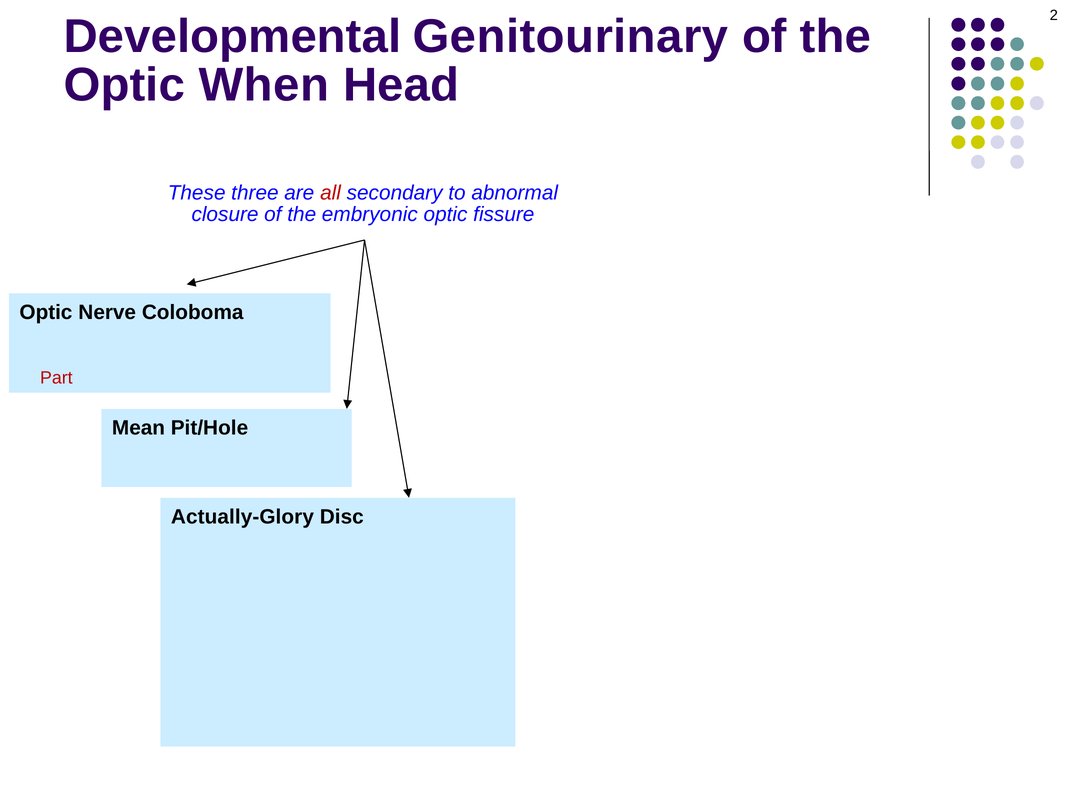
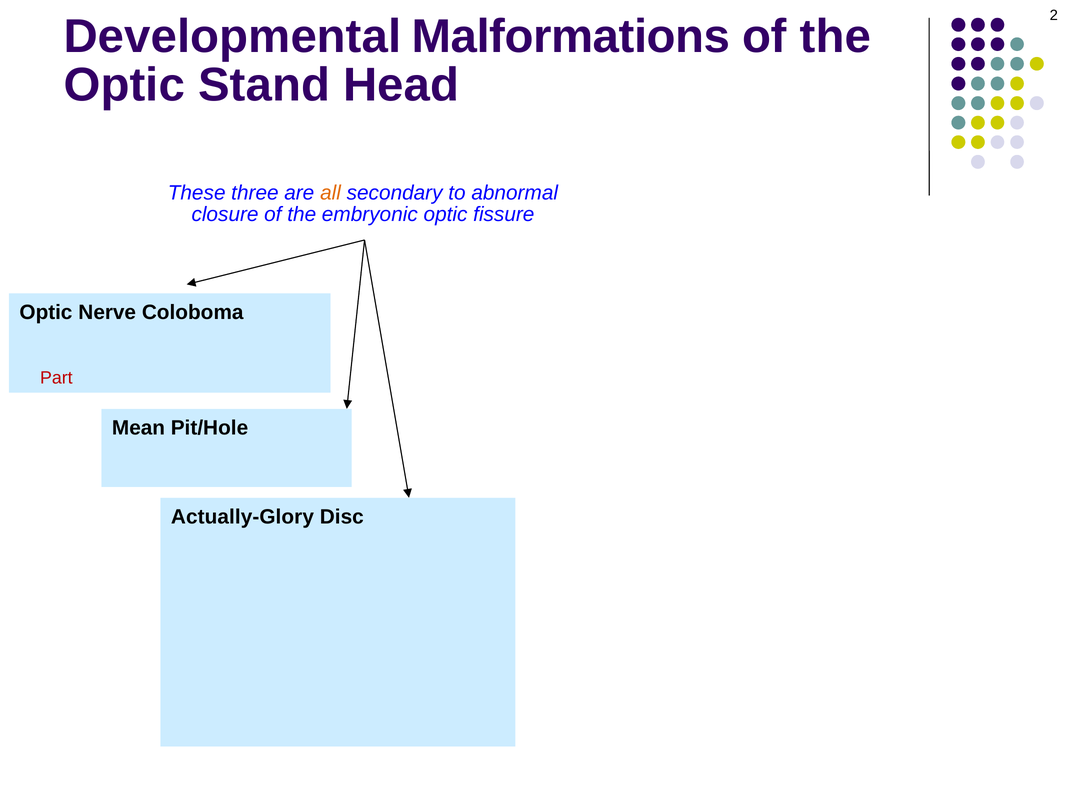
Genitourinary: Genitourinary -> Malformations
When: When -> Stand
all colour: red -> orange
